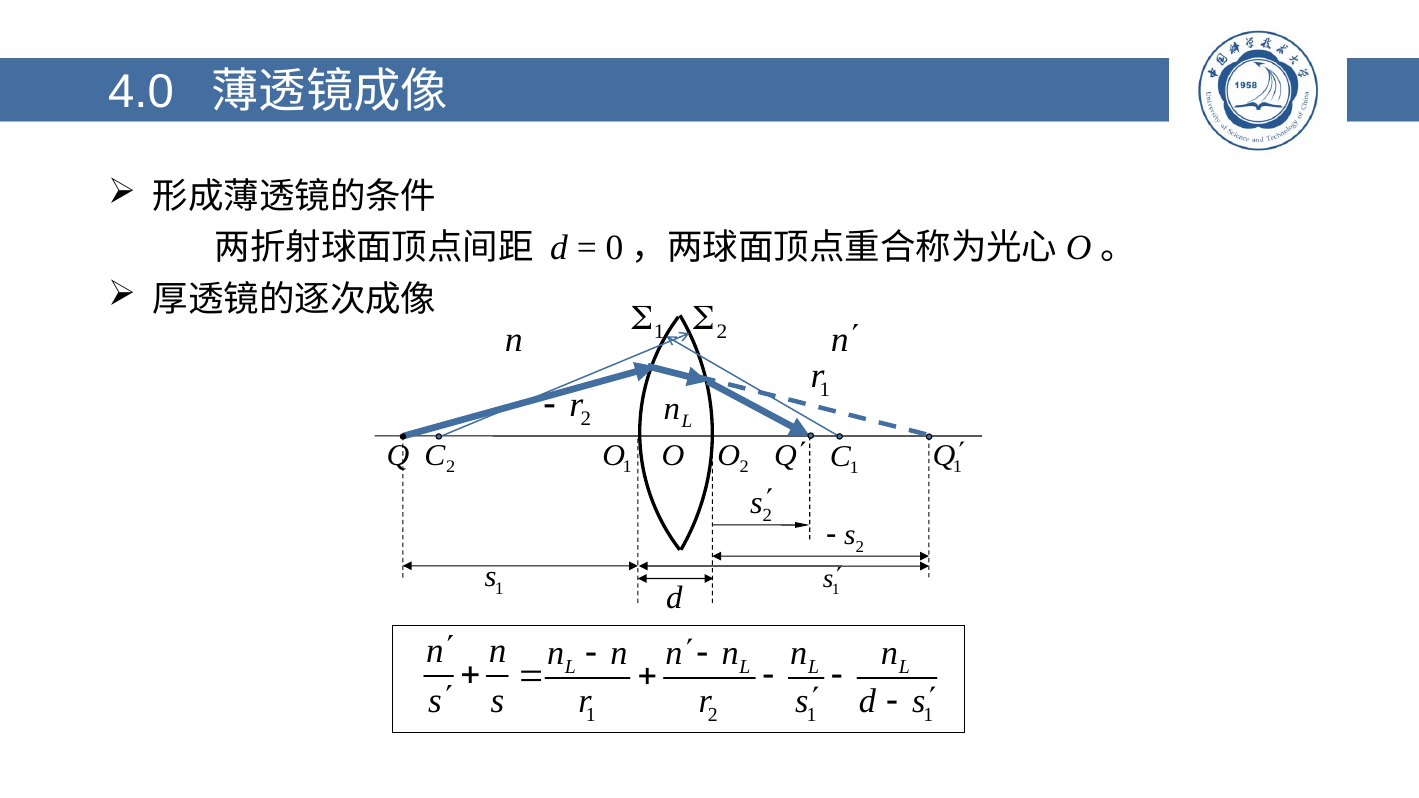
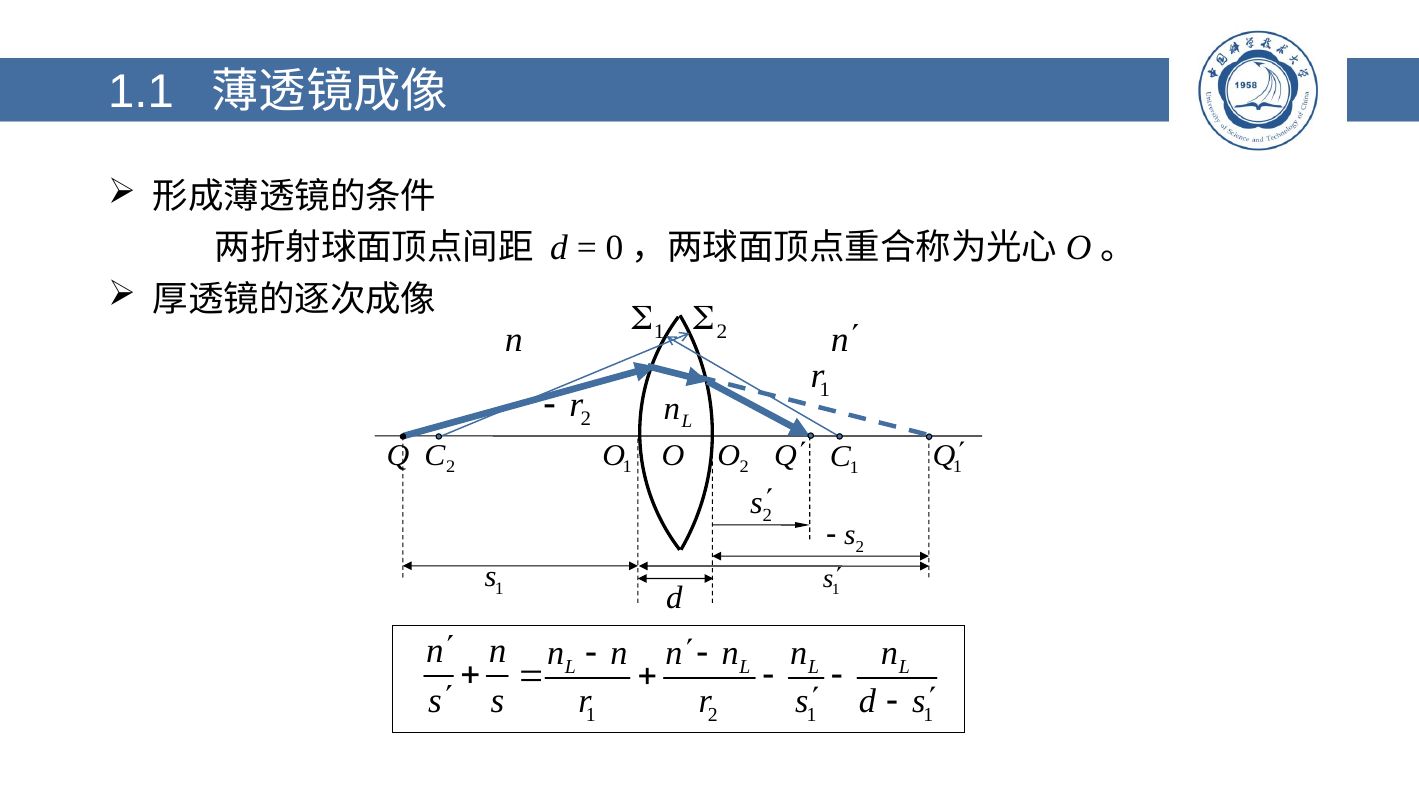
4.0: 4.0 -> 1.1
